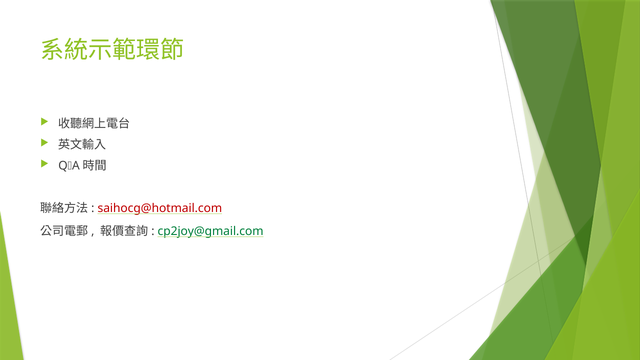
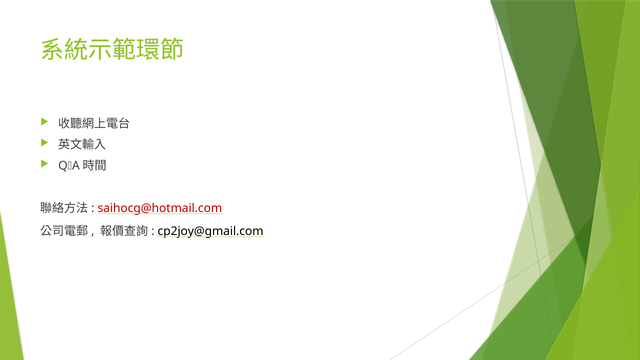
cp2joy@gmail.com colour: green -> black
